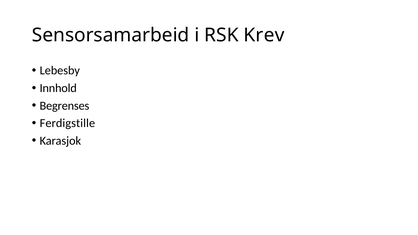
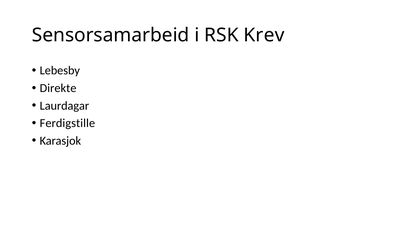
Innhold: Innhold -> Direkte
Begrenses: Begrenses -> Laurdagar
